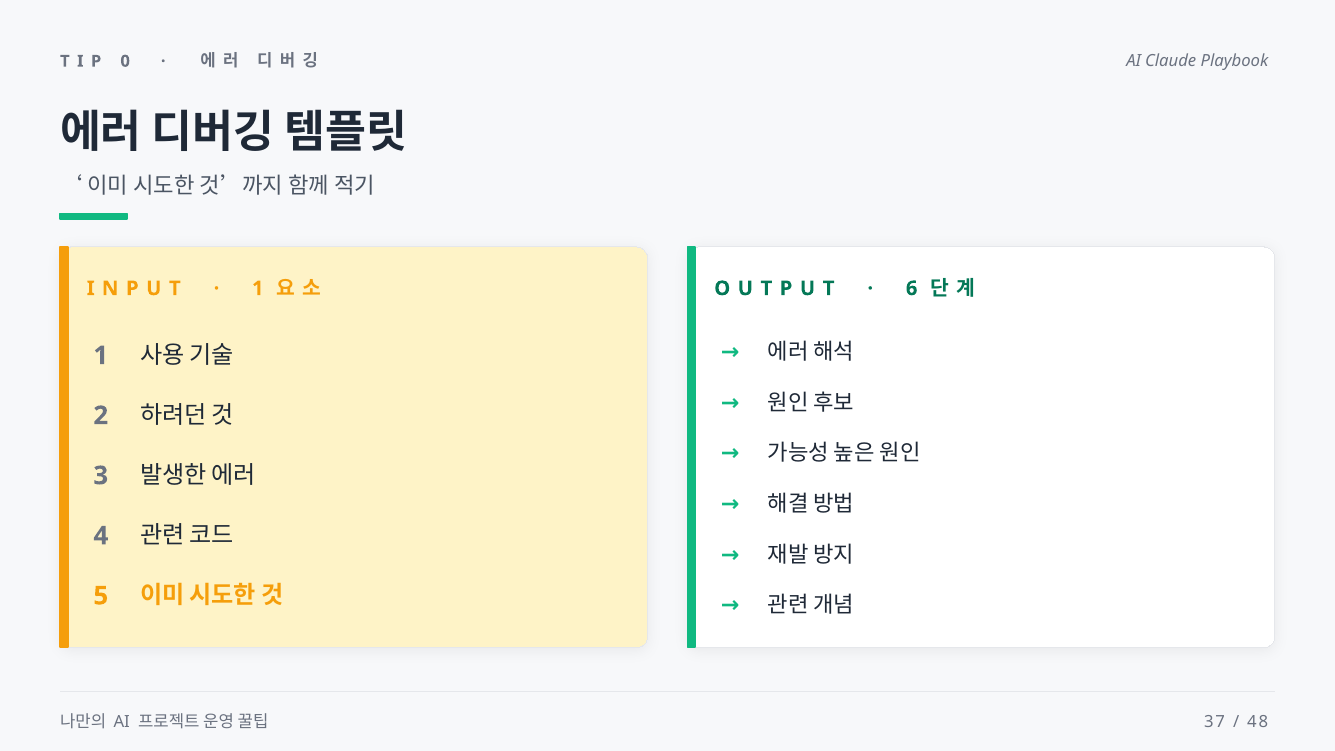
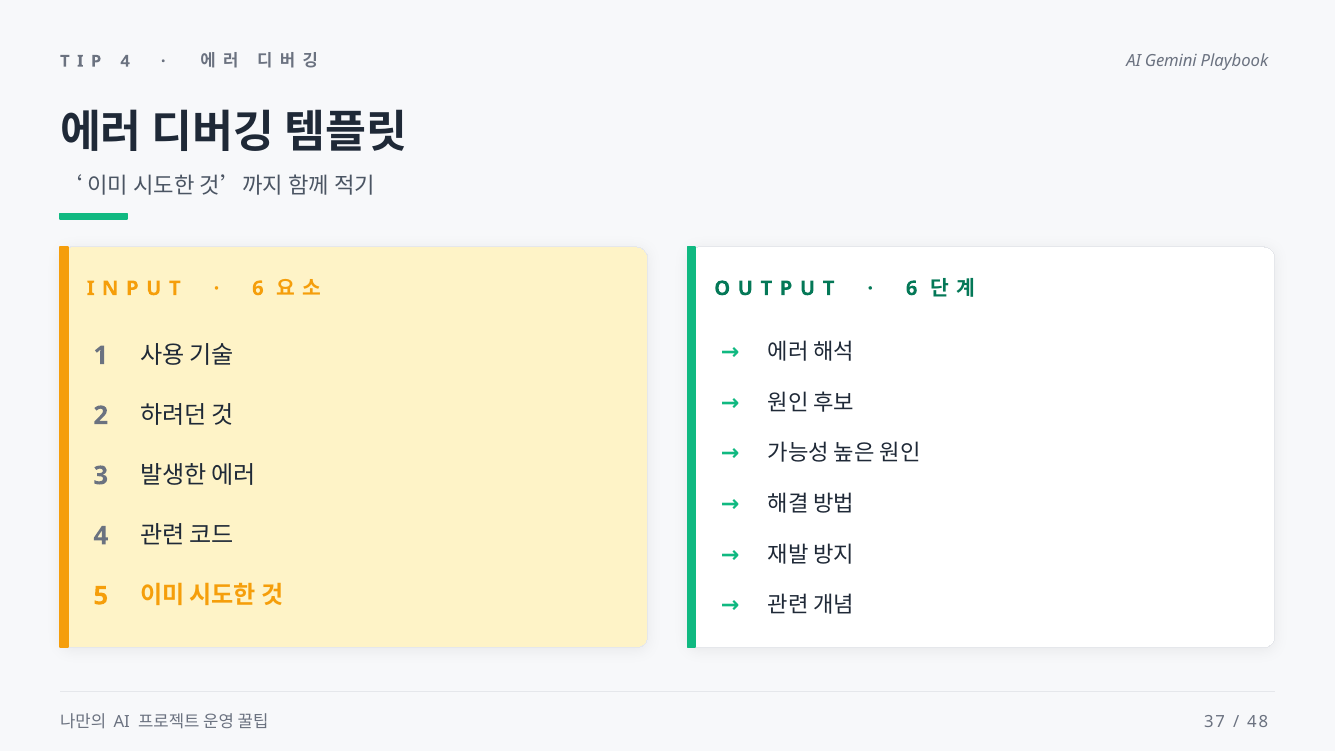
0 at (125, 61): 0 -> 4
Claude: Claude -> Gemini
1 at (258, 288): 1 -> 6
